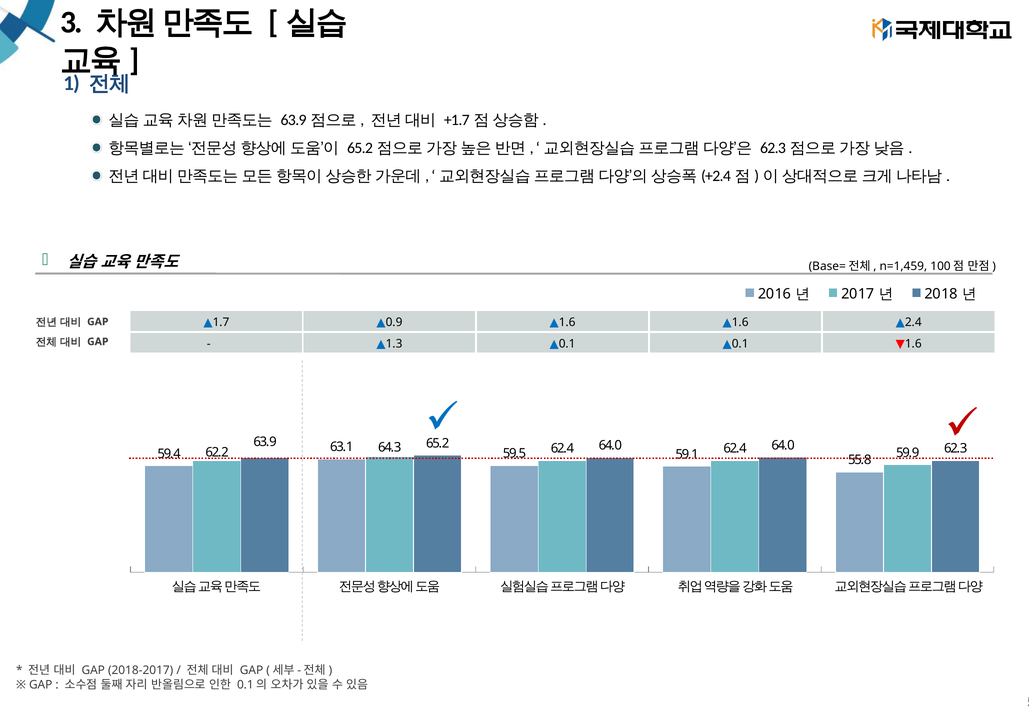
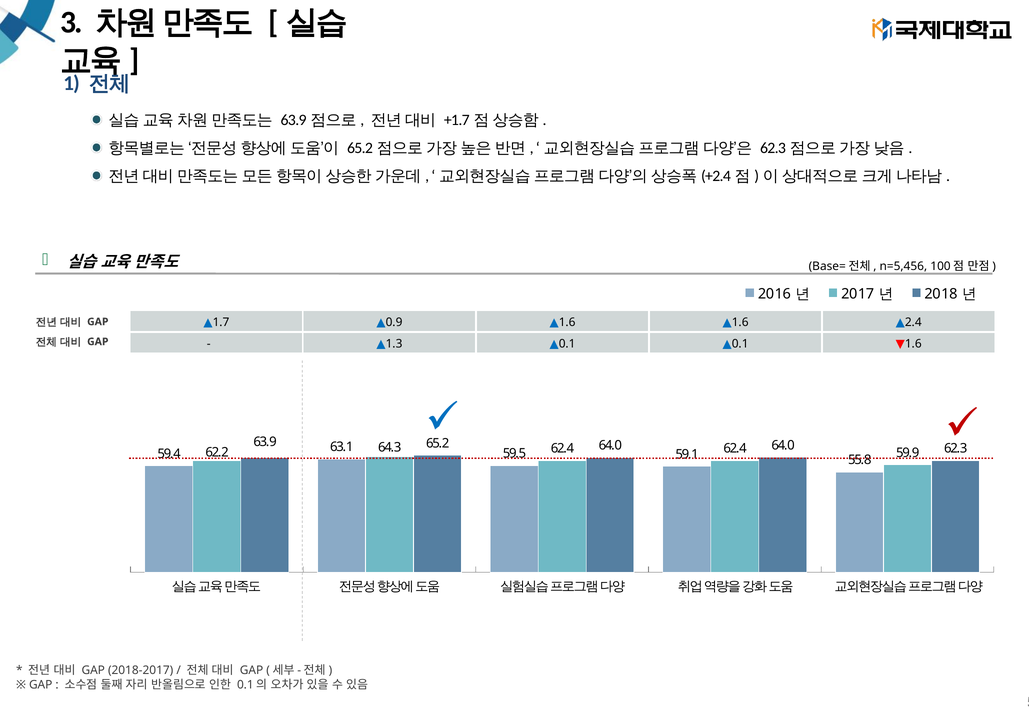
n=1,459: n=1,459 -> n=5,456
